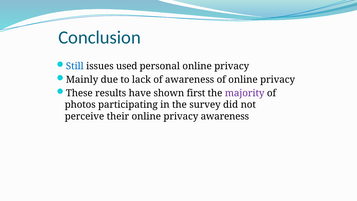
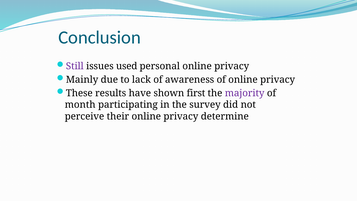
Still colour: blue -> purple
photos: photos -> month
privacy awareness: awareness -> determine
